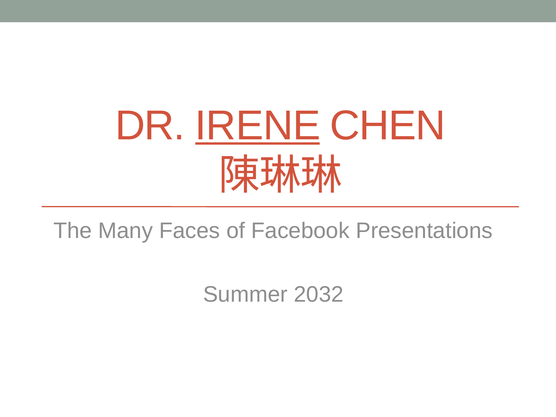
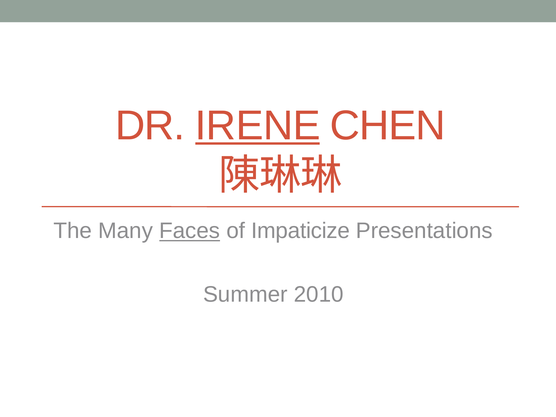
Faces underline: none -> present
Facebook: Facebook -> Impaticize
2032: 2032 -> 2010
